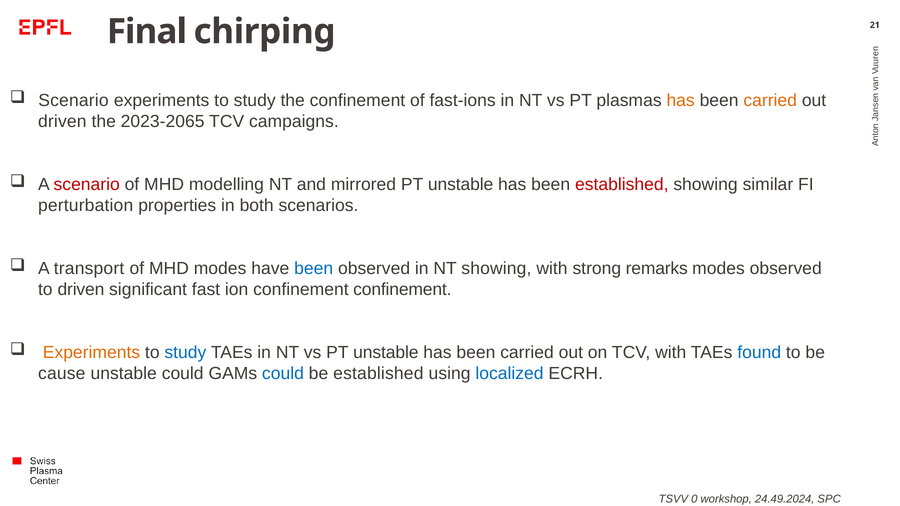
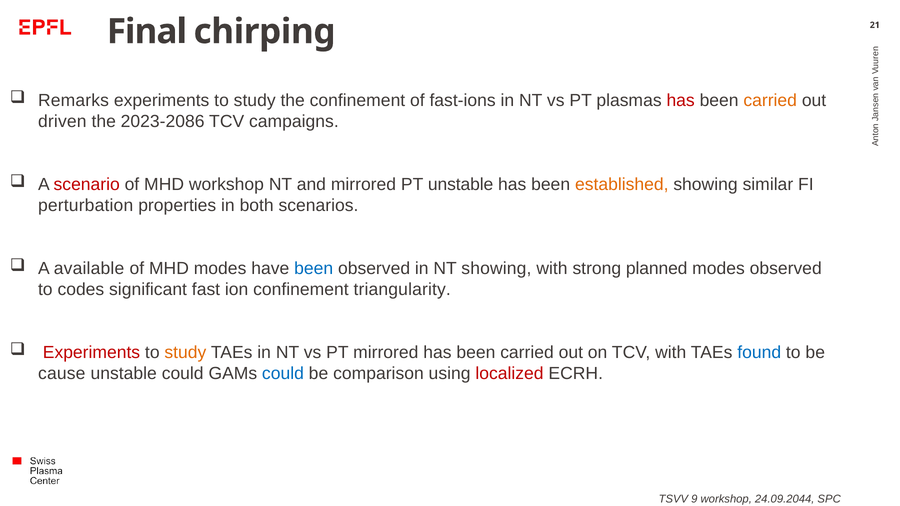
Scenario at (74, 101): Scenario -> Remarks
has at (681, 101) colour: orange -> red
2023-2065: 2023-2065 -> 2023-2086
MHD modelling: modelling -> workshop
established at (622, 185) colour: red -> orange
transport: transport -> available
remarks: remarks -> planned
to driven: driven -> codes
confinement confinement: confinement -> triangularity
Experiments at (91, 353) colour: orange -> red
study at (185, 353) colour: blue -> orange
vs PT unstable: unstable -> mirrored
be established: established -> comparison
localized colour: blue -> red
0: 0 -> 9
24.49.2024: 24.49.2024 -> 24.09.2044
